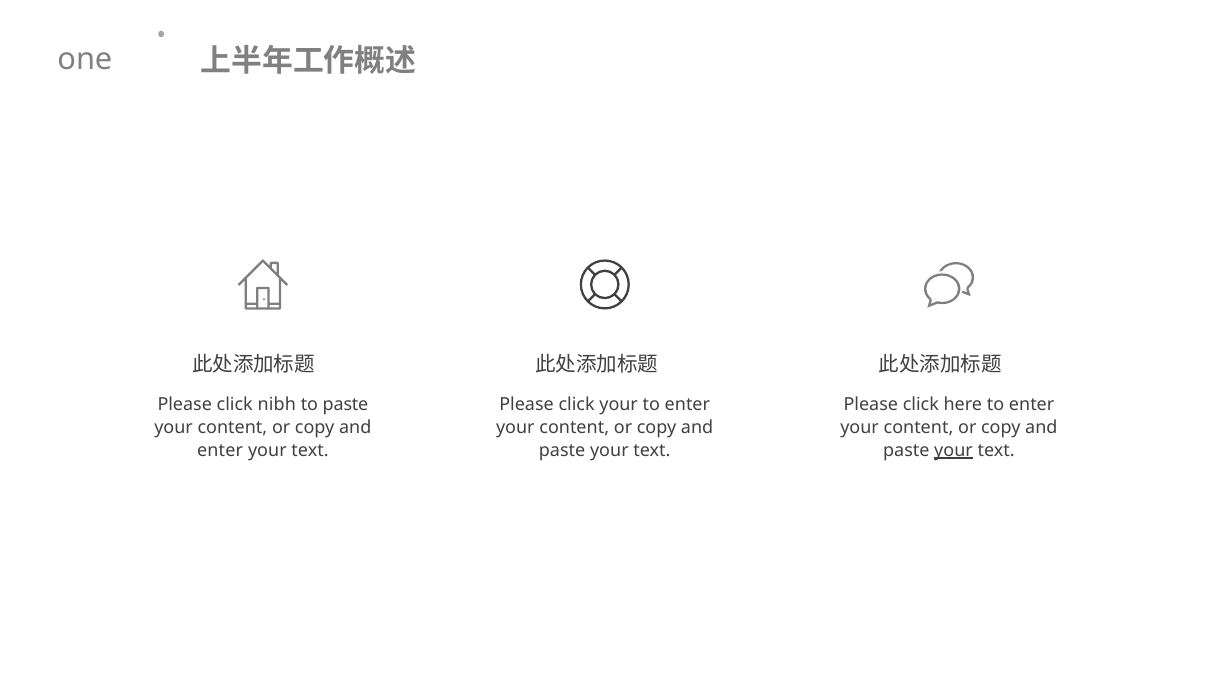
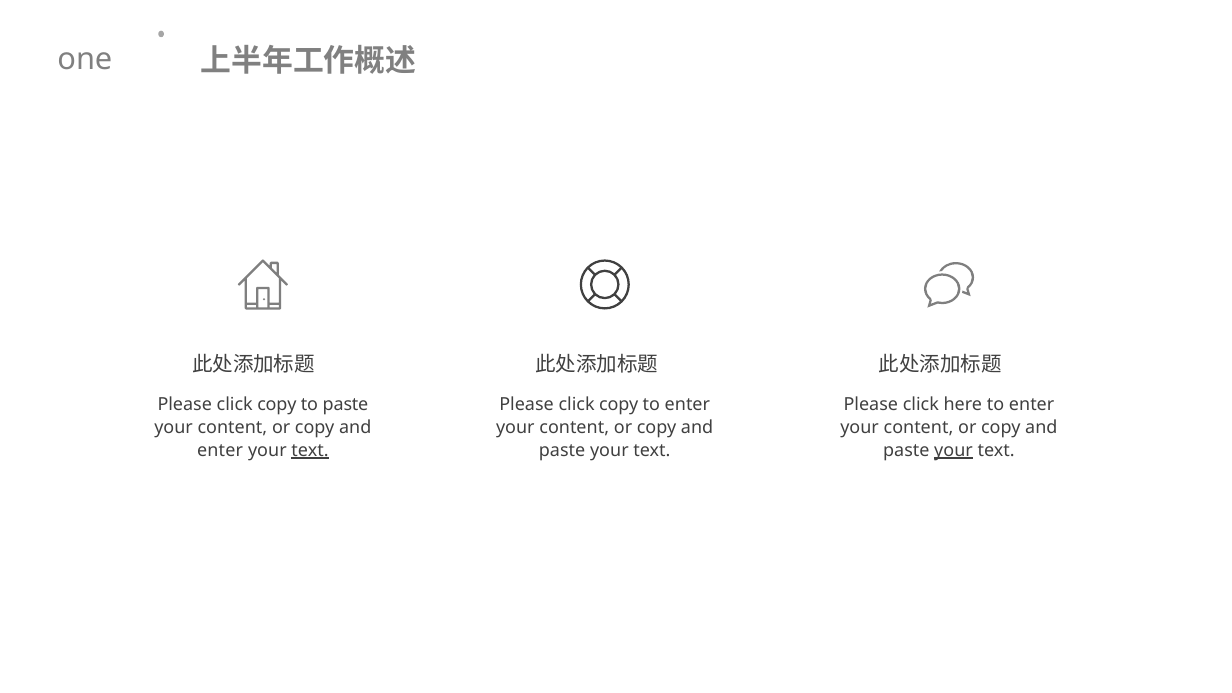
nibh at (277, 404): nibh -> copy
your at (619, 404): your -> copy
text at (310, 450) underline: none -> present
